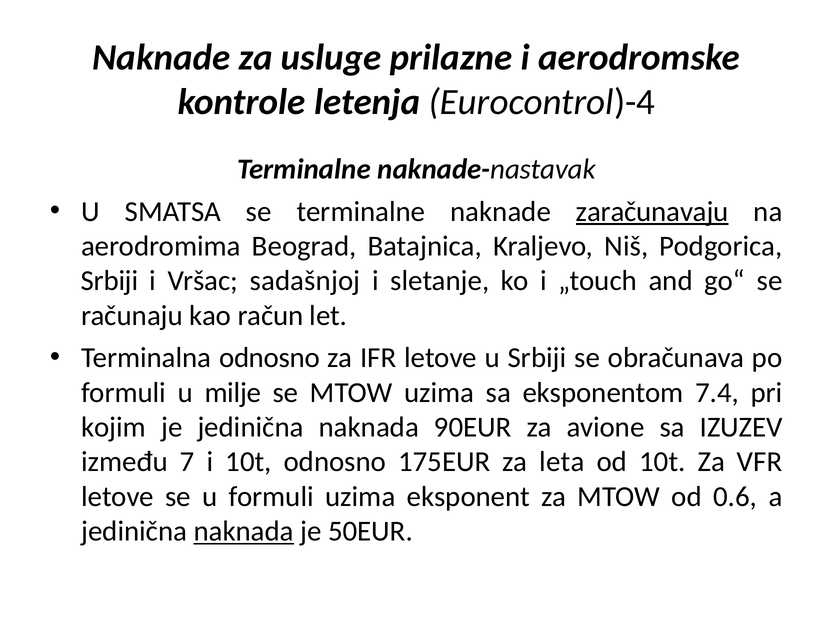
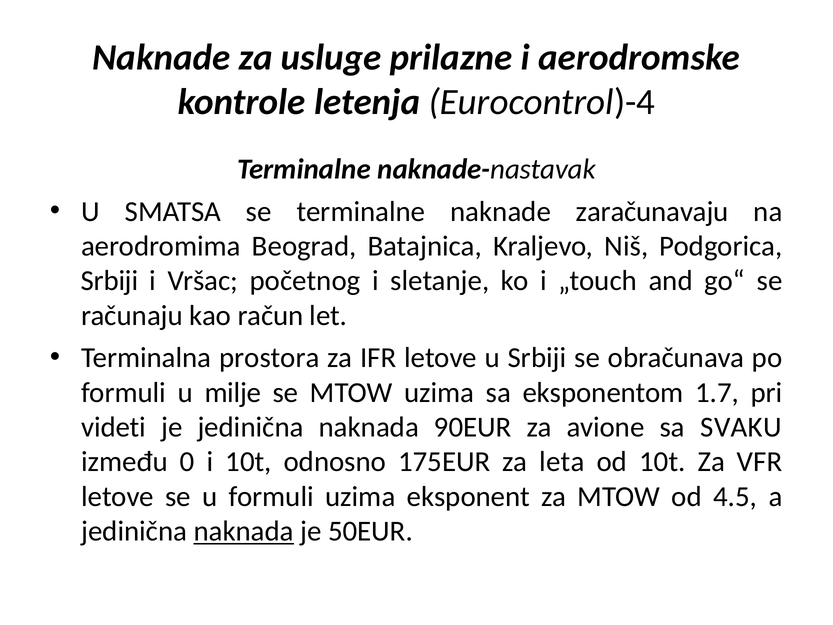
zaračunavaju underline: present -> none
sadašnjoj: sadašnjoj -> početnog
Terminalna odnosno: odnosno -> prostora
7.4: 7.4 -> 1.7
kojim: kojim -> videti
IZUZEV: IZUZEV -> SVAKU
7: 7 -> 0
0.6: 0.6 -> 4.5
